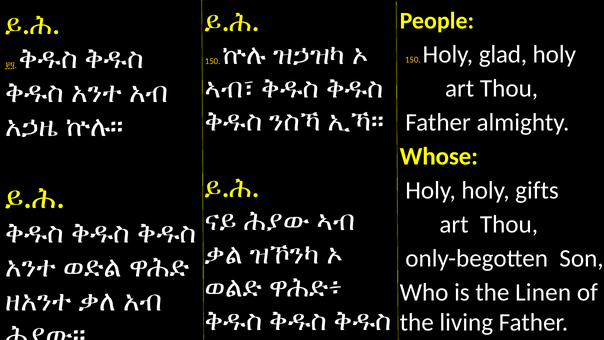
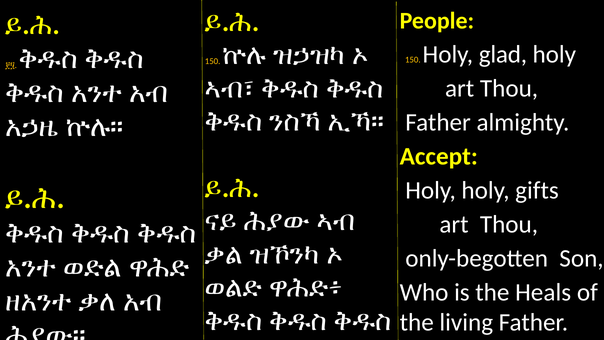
Whose: Whose -> Accept
Linen: Linen -> Heals
